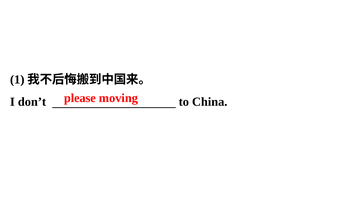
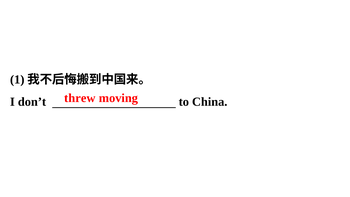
please: please -> threw
